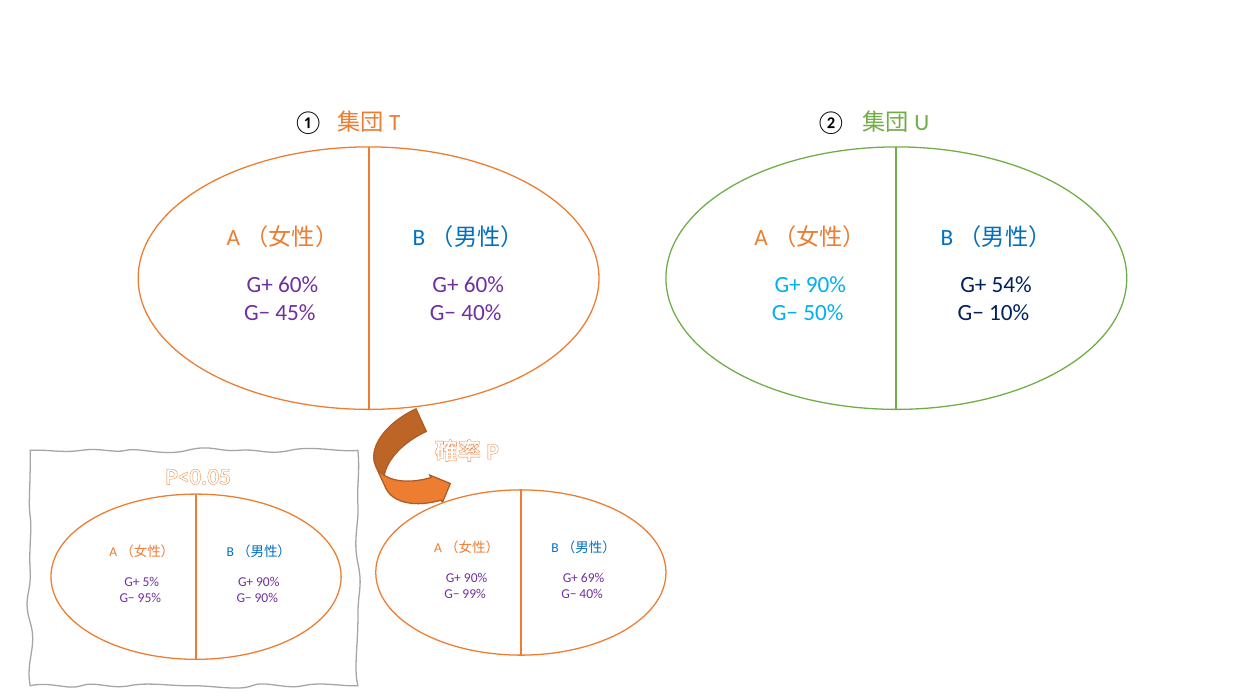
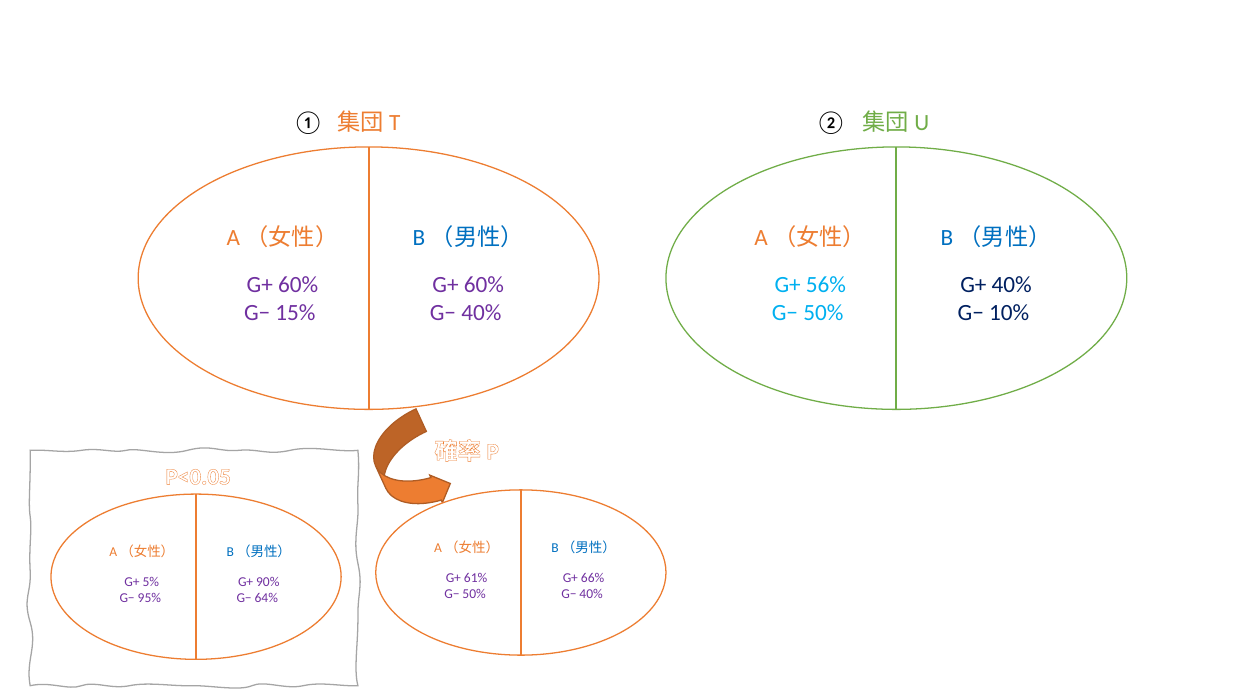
90% at (826, 285): 90% -> 56%
G+ 54%: 54% -> 40%
45%: 45% -> 15%
90% at (476, 578): 90% -> 61%
69%: 69% -> 66%
99% at (474, 594): 99% -> 50%
G− 90%: 90% -> 64%
